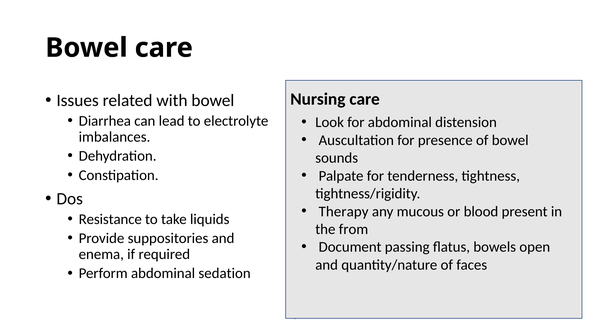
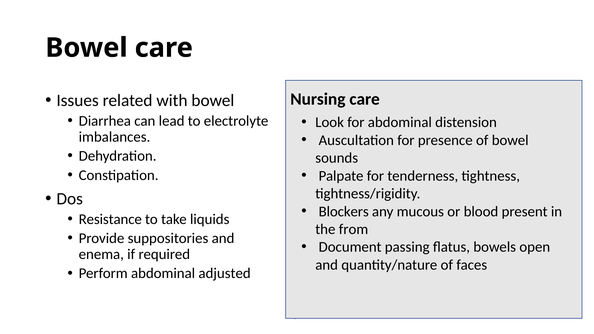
Therapy: Therapy -> Blockers
sedation: sedation -> adjusted
